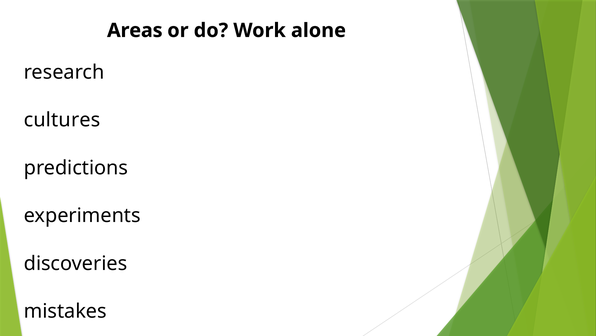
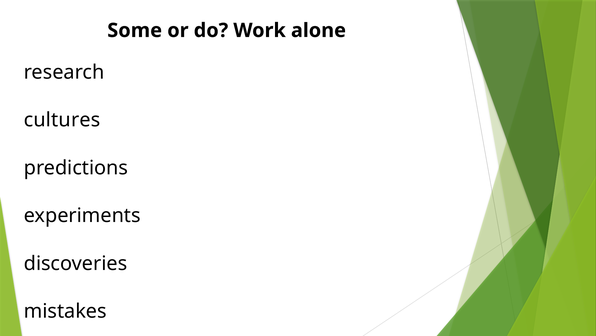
Areas: Areas -> Some
